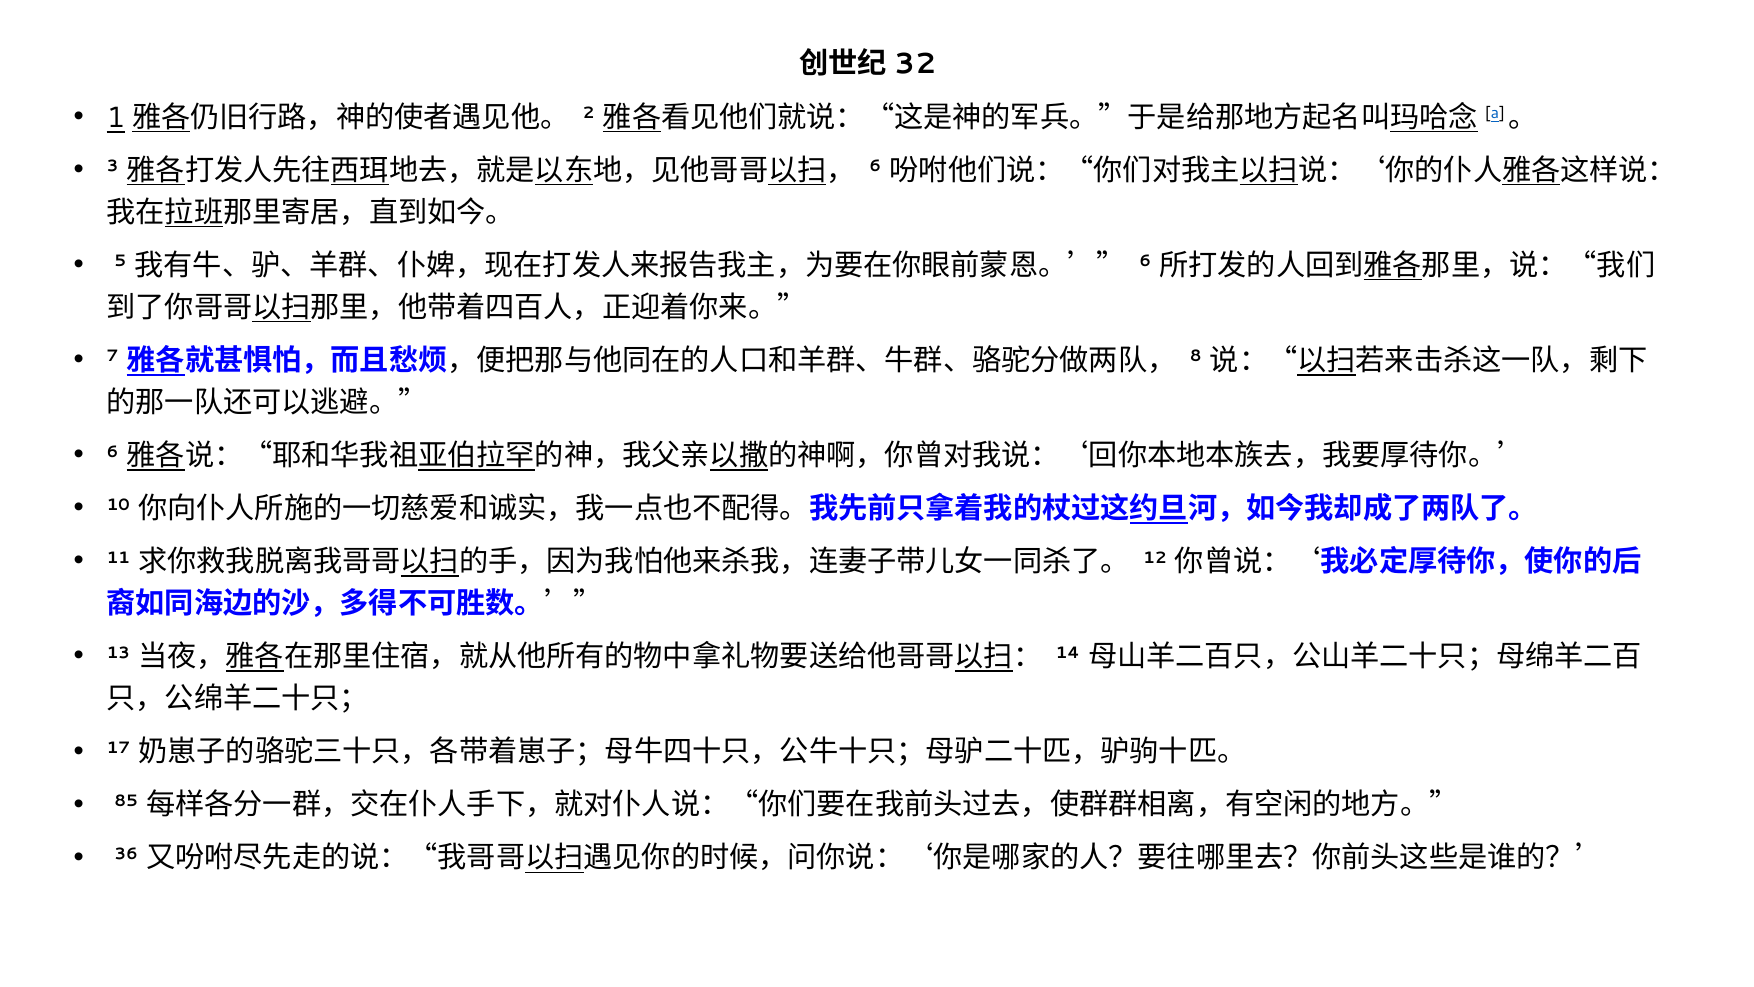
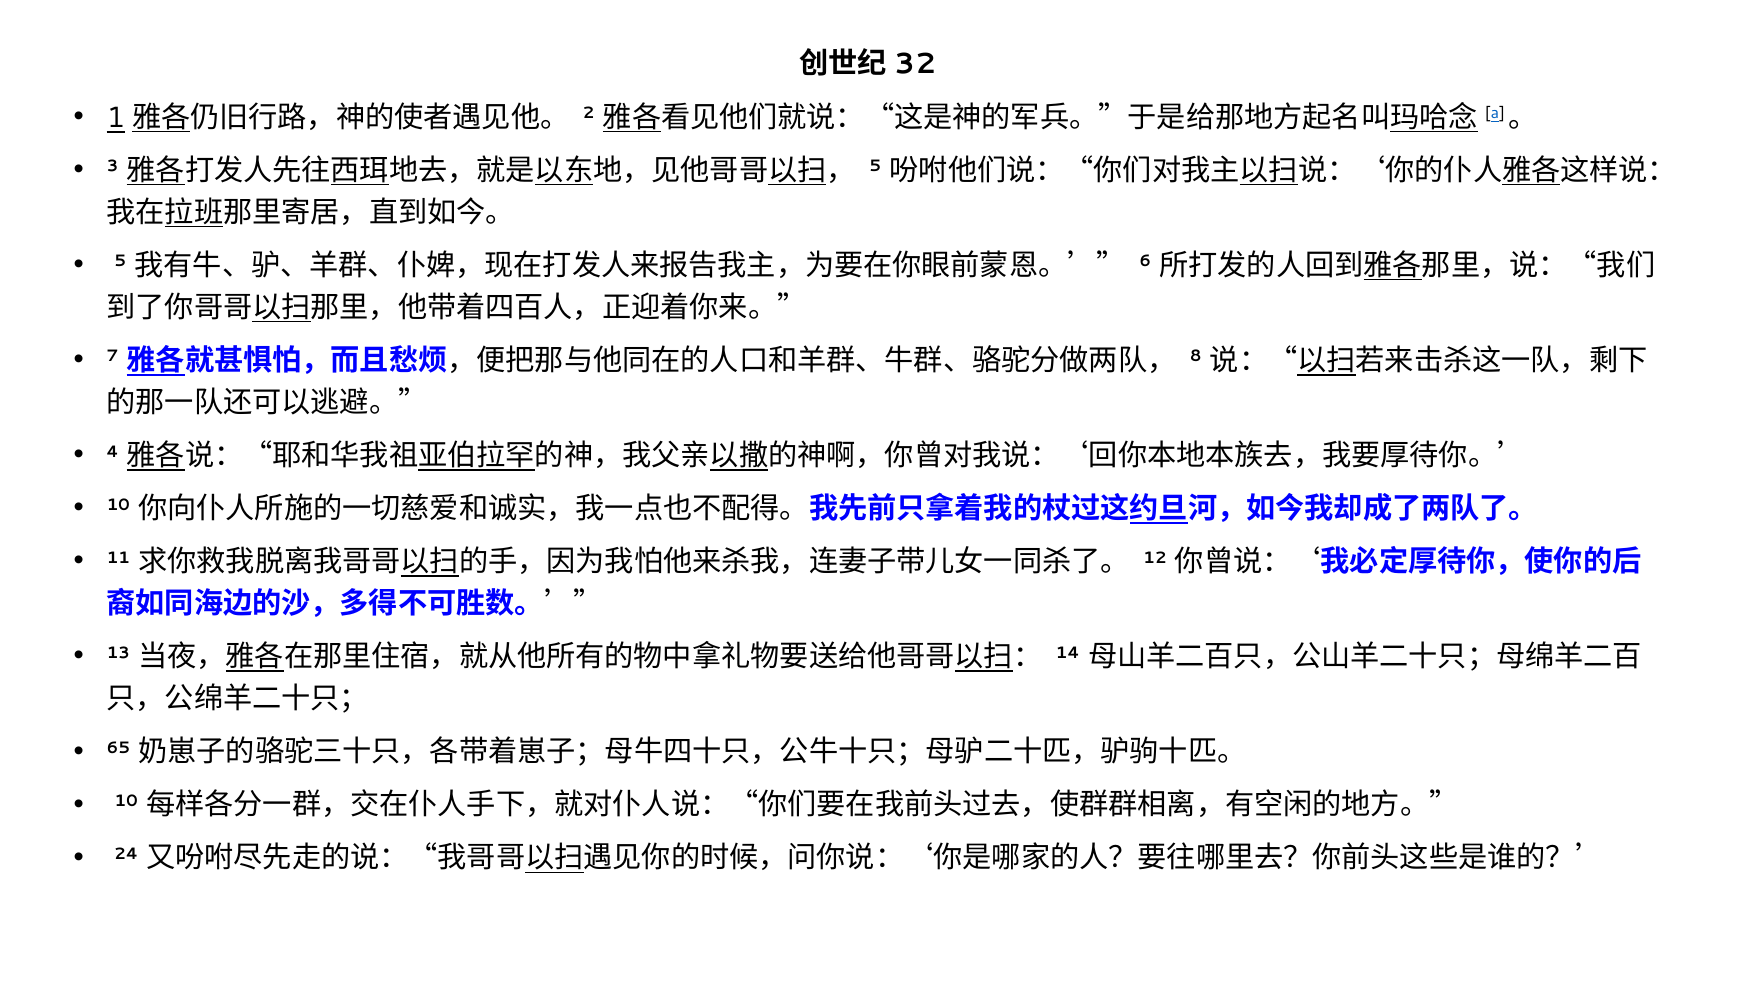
6 at (875, 166): 6 -> 5
6 at (112, 451): 6 -> 4
17: 17 -> 65
85 at (126, 801): 85 -> 10
36: 36 -> 24
